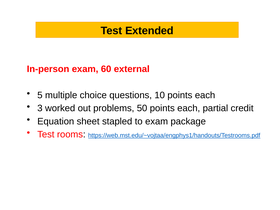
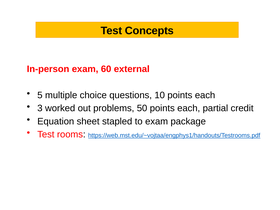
Extended: Extended -> Concepts
